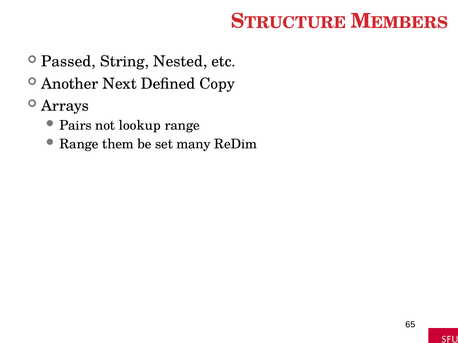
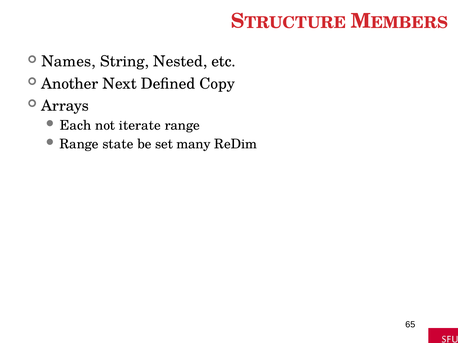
Passed: Passed -> Names
Pairs: Pairs -> Each
lookup: lookup -> iterate
them: them -> state
